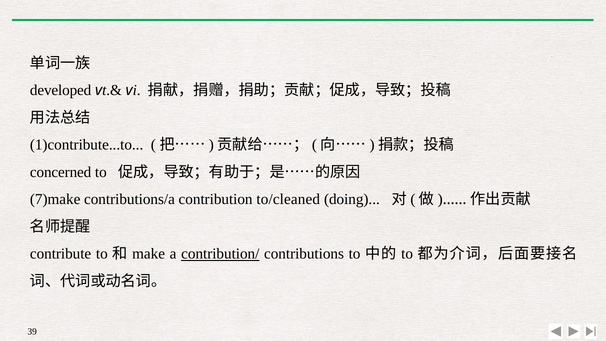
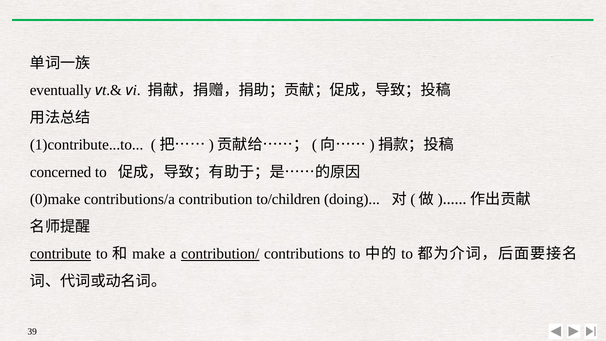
developed: developed -> eventually
7)make: 7)make -> 0)make
to/cleaned: to/cleaned -> to/children
contribute underline: none -> present
